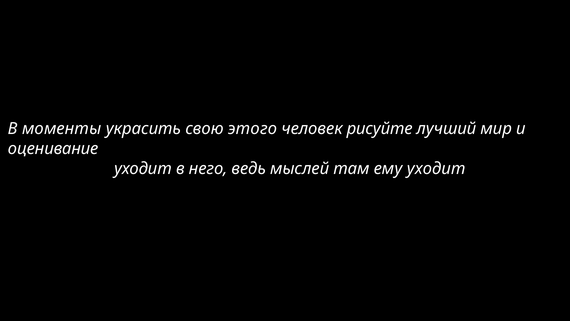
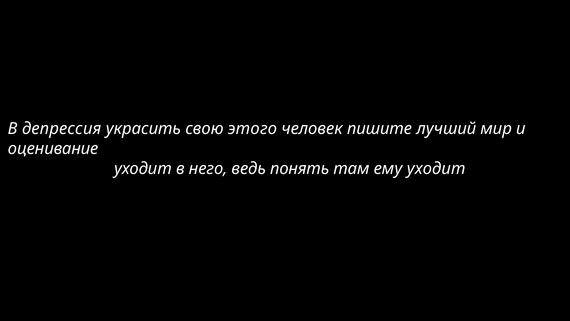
моменты: моменты -> депрессия
рисуйте: рисуйте -> пишите
мыслей: мыслей -> понять
